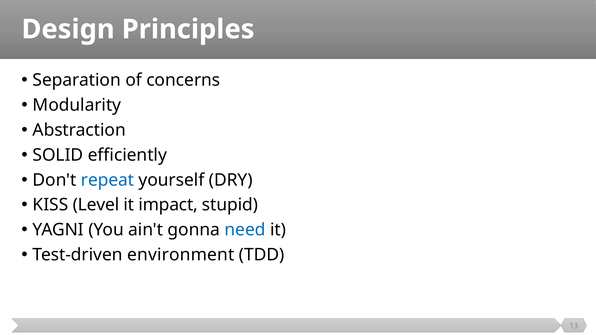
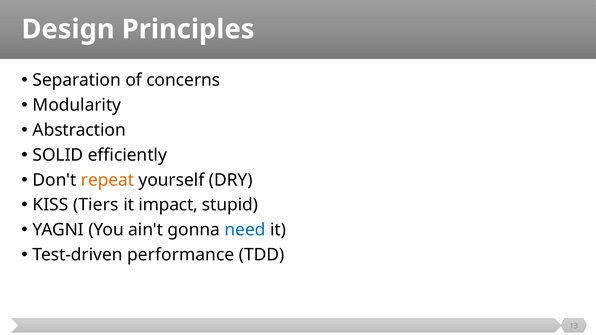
repeat colour: blue -> orange
Level: Level -> Tiers
environment: environment -> performance
